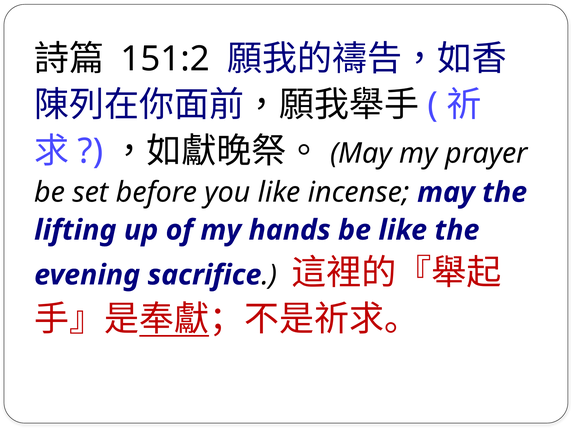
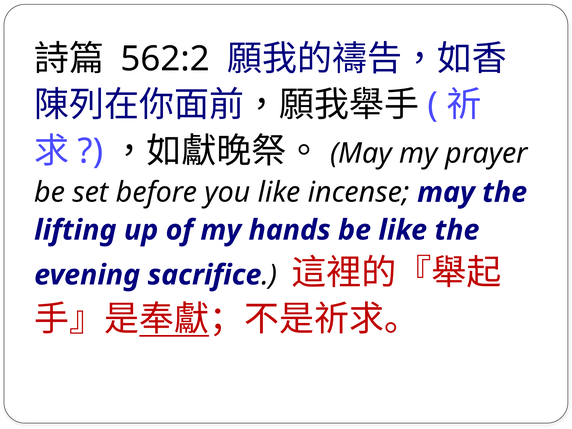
151:2: 151:2 -> 562:2
